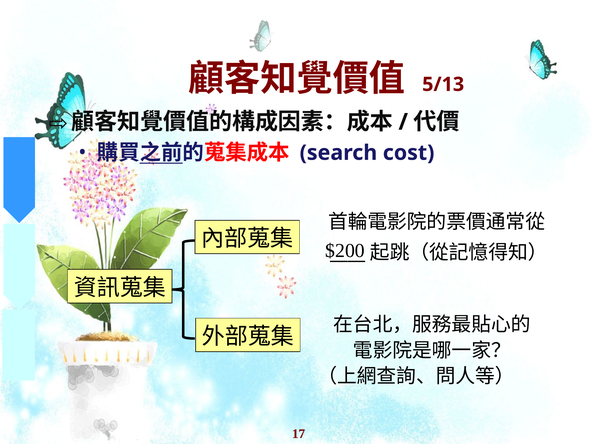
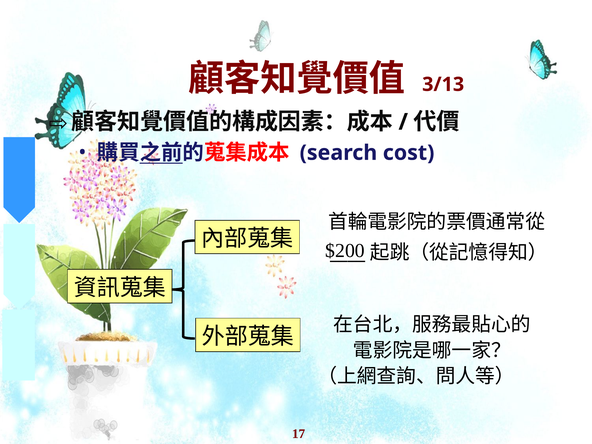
5/13: 5/13 -> 3/13
